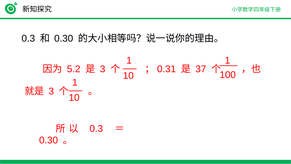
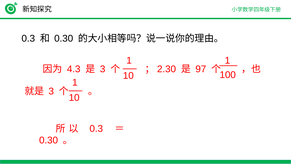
5.2: 5.2 -> 4.3
0.31: 0.31 -> 2.30
37: 37 -> 97
